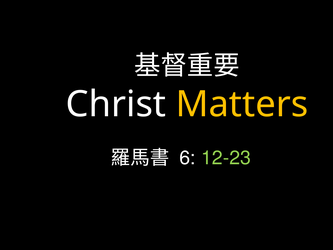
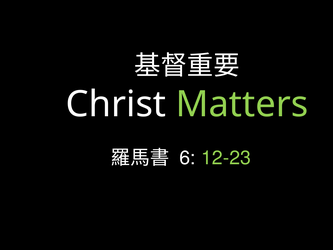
Matters colour: yellow -> light green
